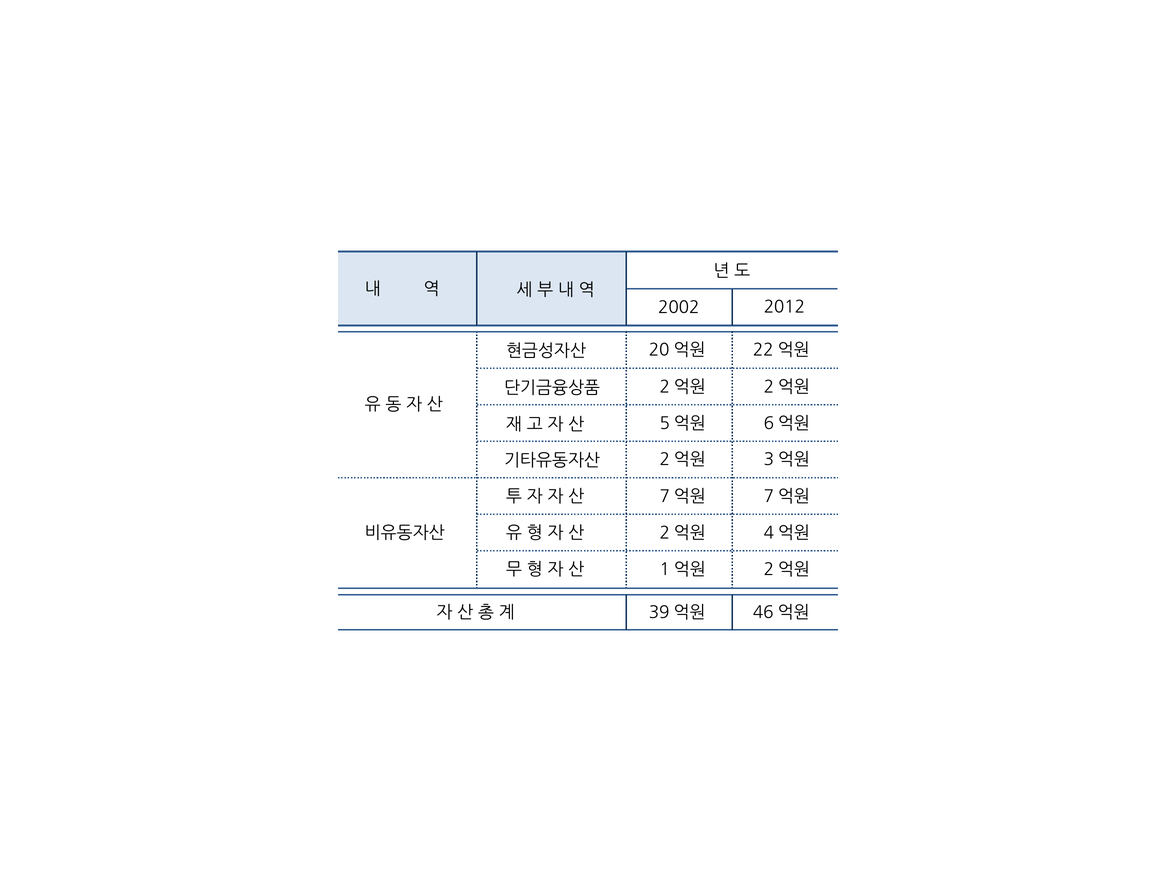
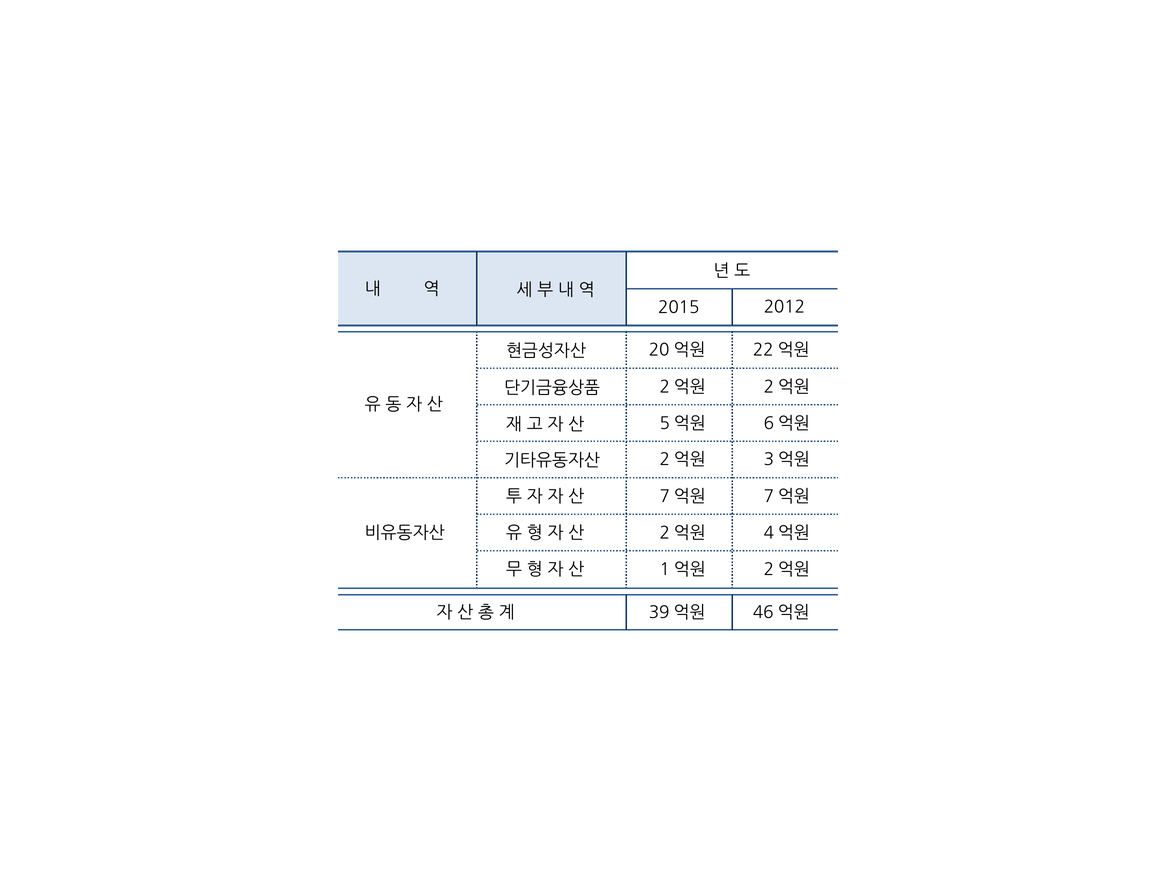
2002: 2002 -> 2015
